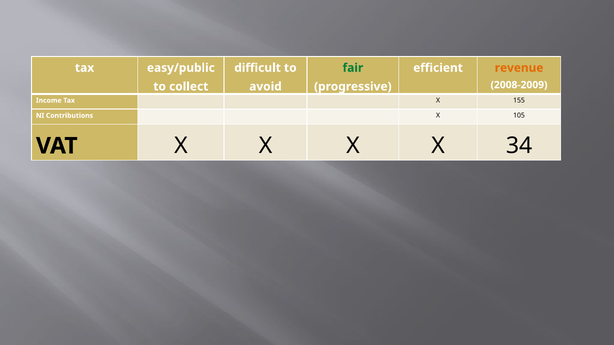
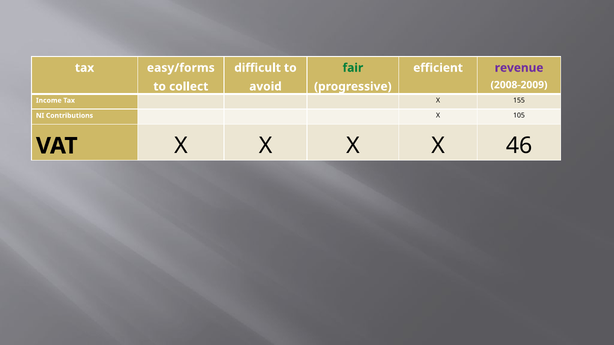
easy/public: easy/public -> easy/forms
revenue colour: orange -> purple
34: 34 -> 46
